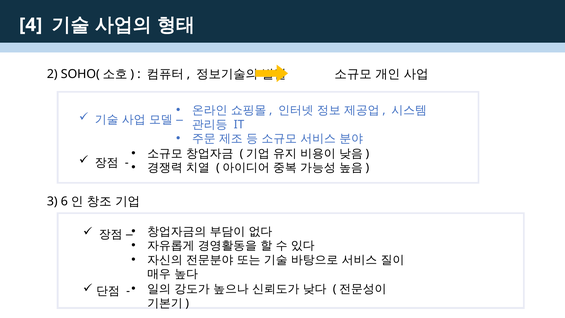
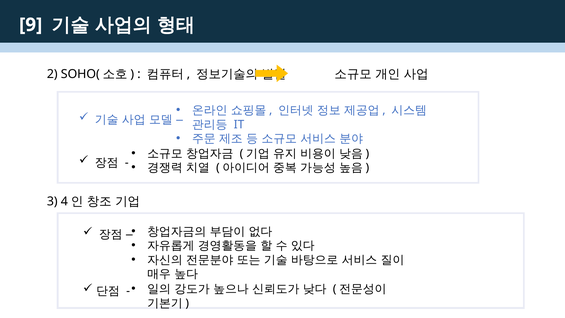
4: 4 -> 9
6: 6 -> 4
